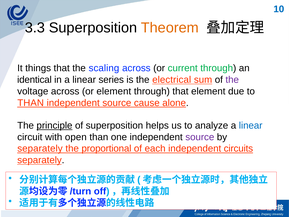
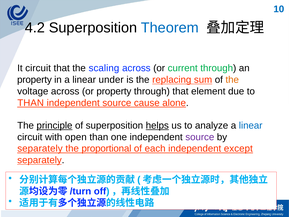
3.3: 3.3 -> 4.2
Theorem colour: orange -> blue
It things: things -> circuit
identical at (34, 80): identical -> property
series: series -> under
electrical: electrical -> replacing
the at (232, 80) colour: purple -> orange
or element: element -> property
helps underline: none -> present
circuits: circuits -> except
